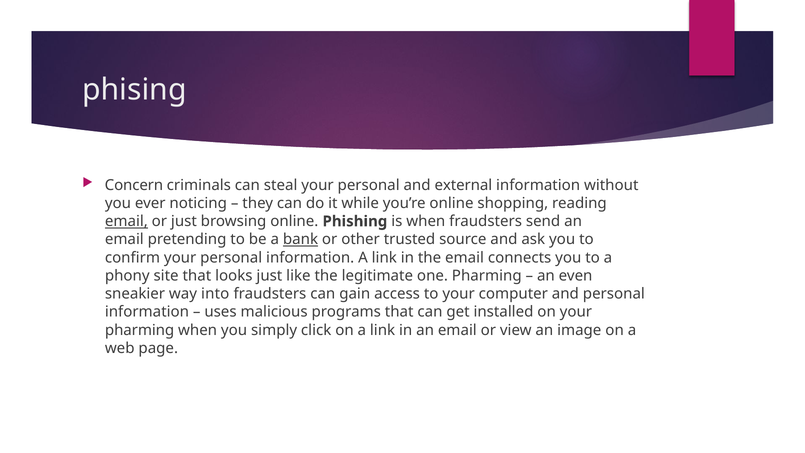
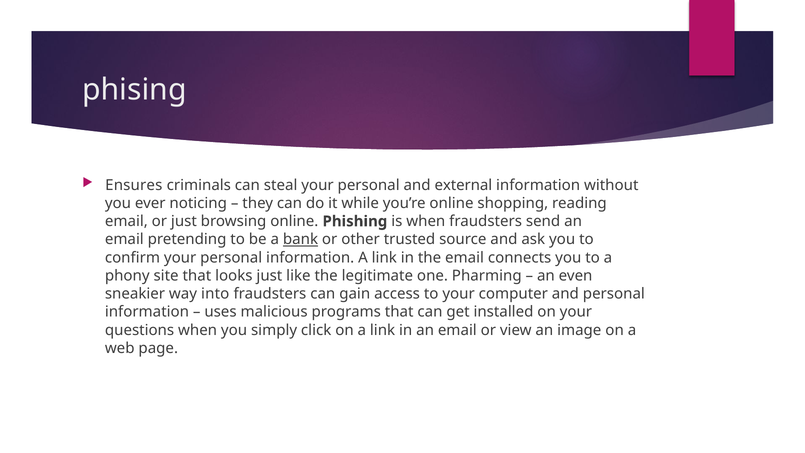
Concern: Concern -> Ensures
email at (126, 221) underline: present -> none
pharming at (140, 330): pharming -> questions
